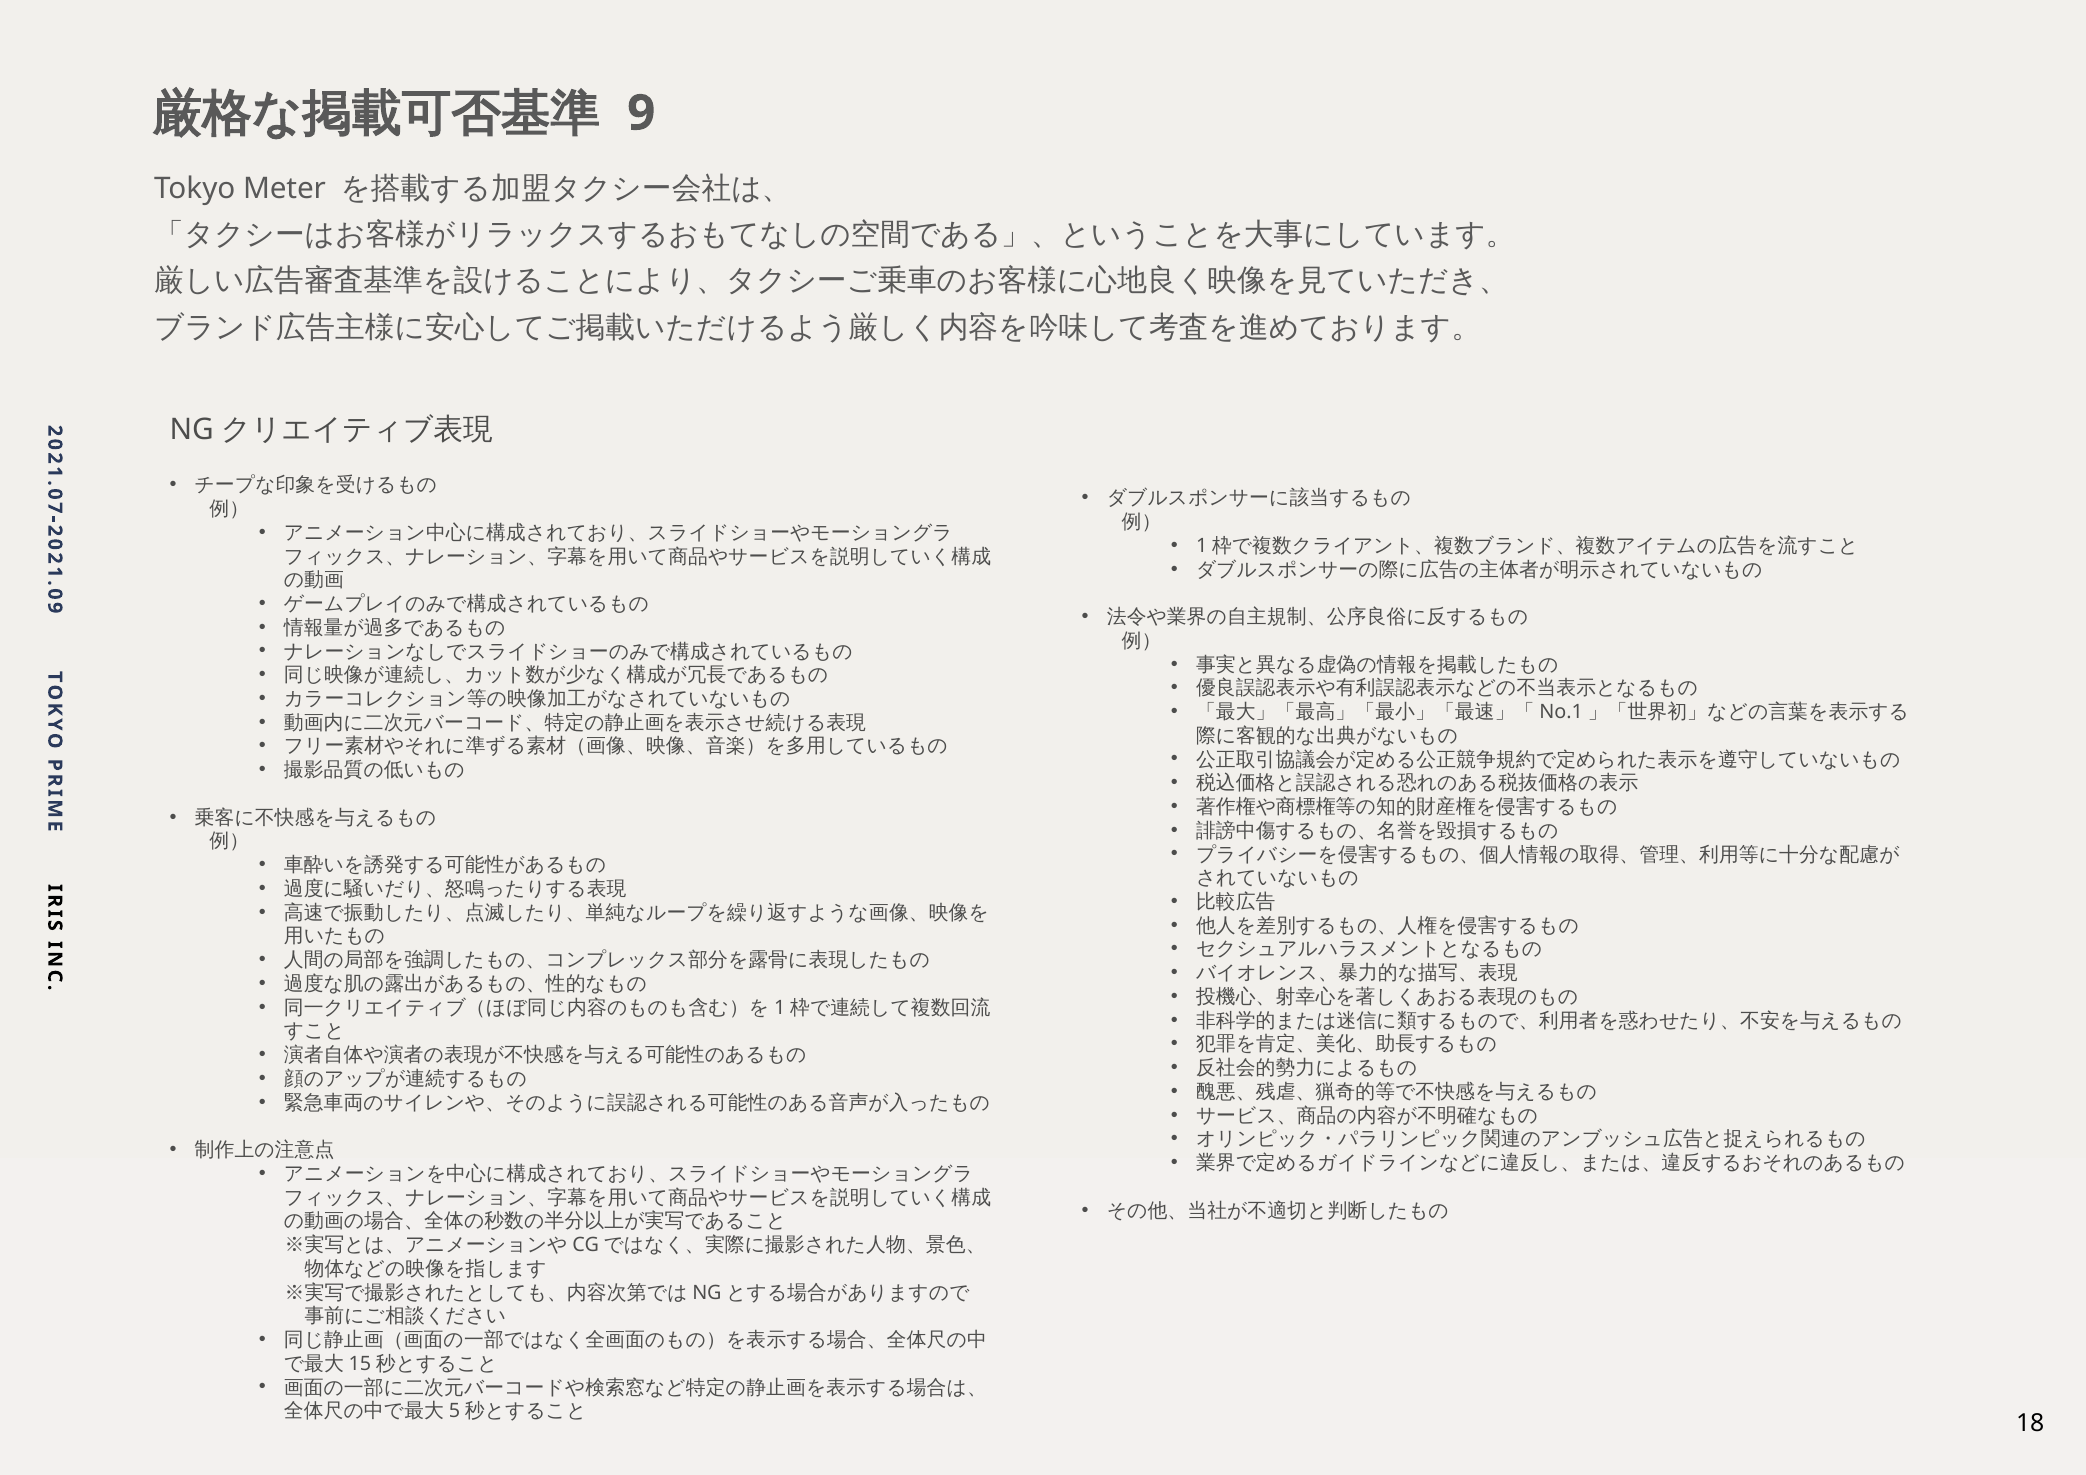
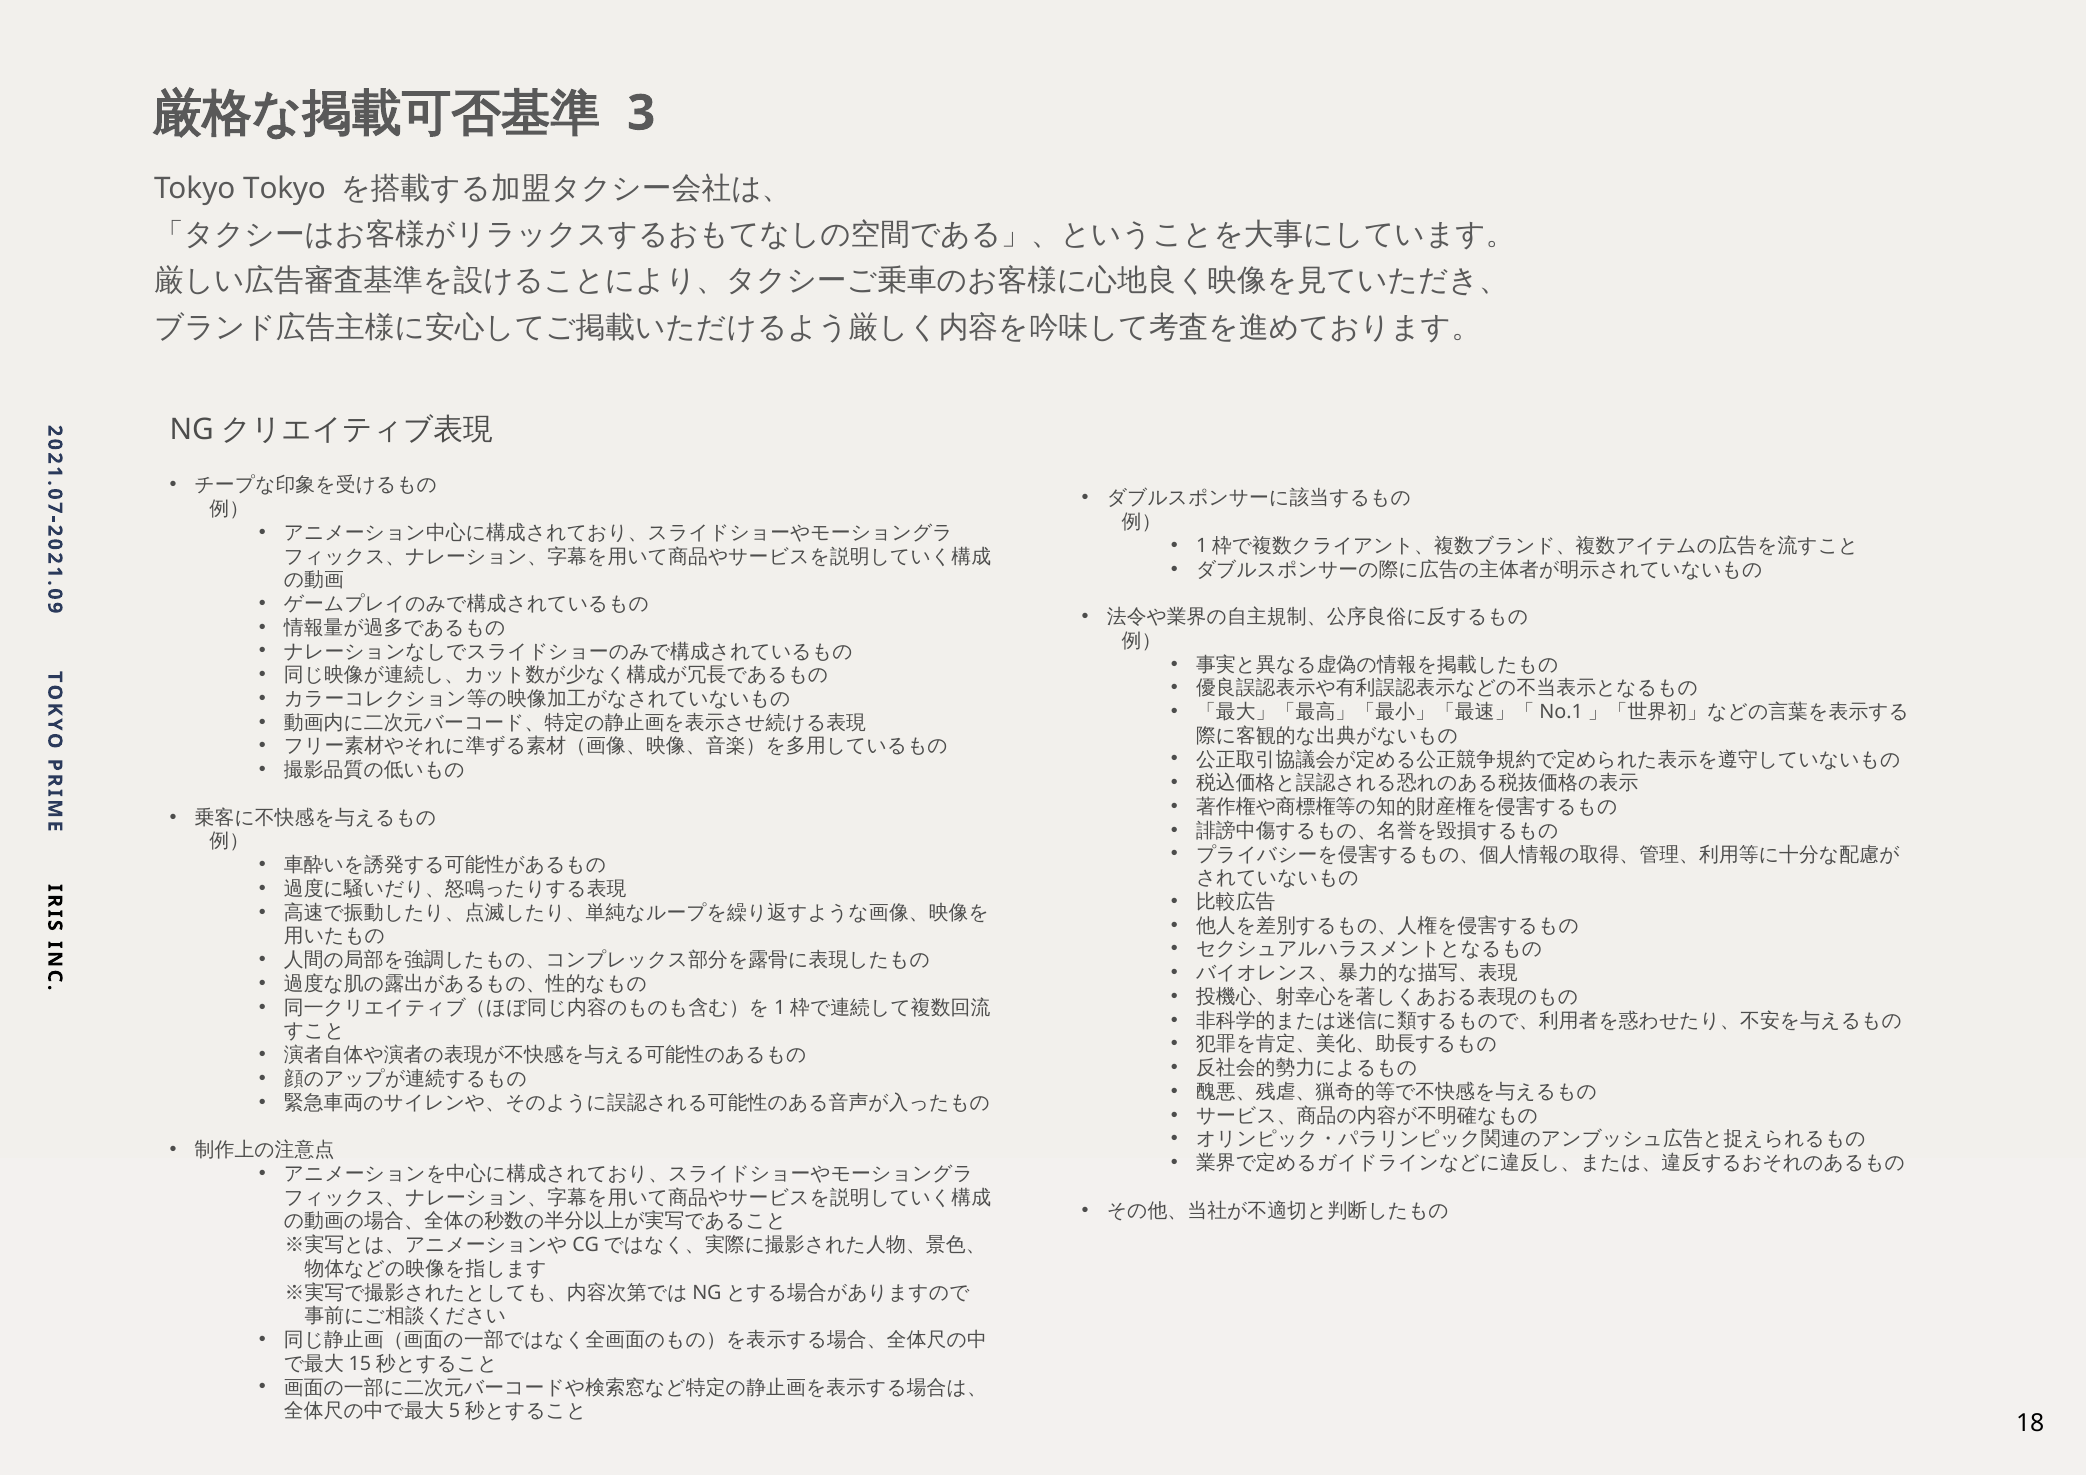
9 at (641, 113): 9 -> 3
Tokyo Meter: Meter -> Tokyo
